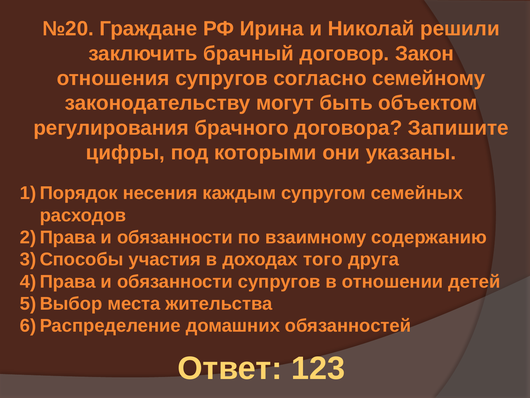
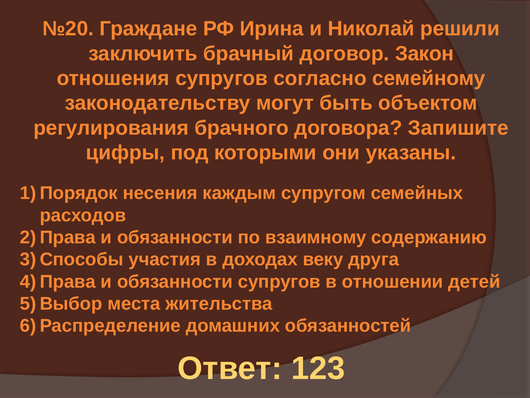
того: того -> веку
